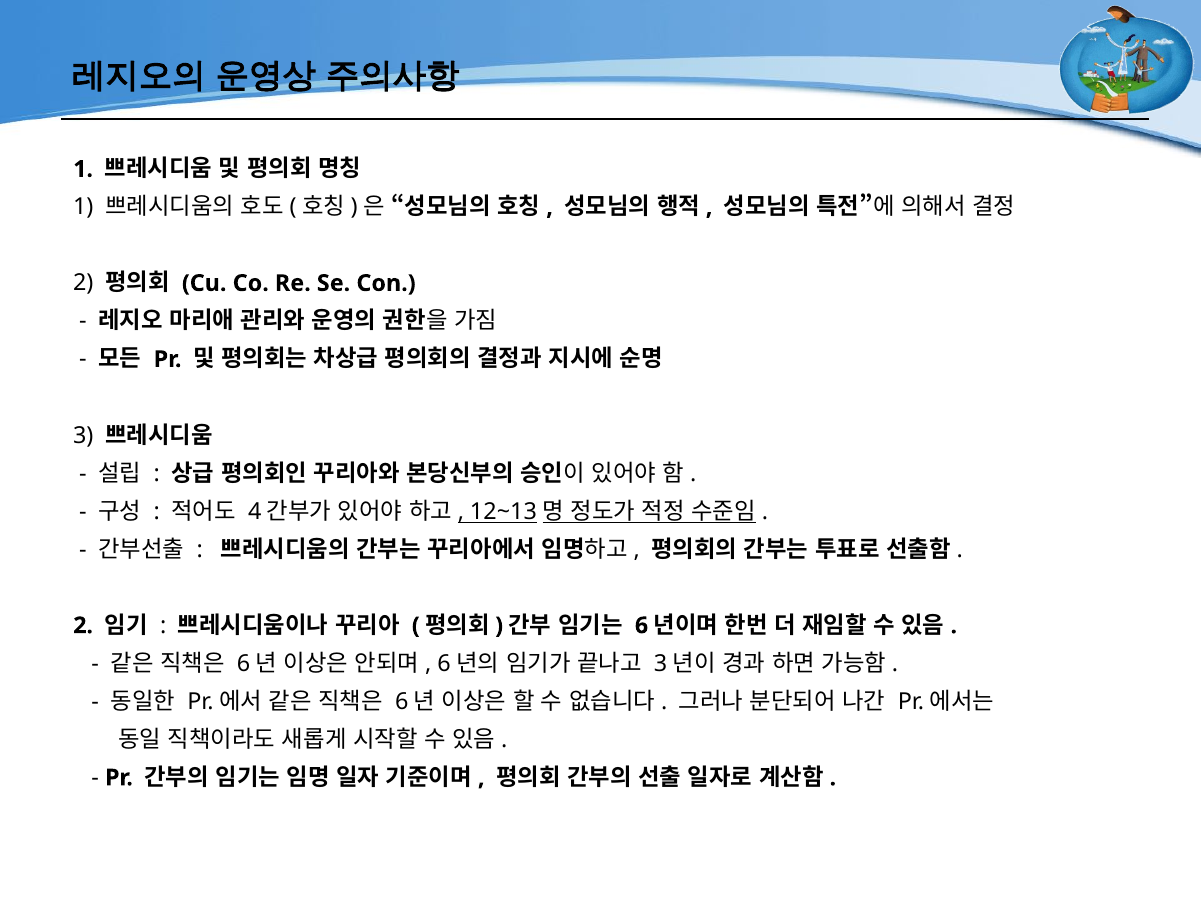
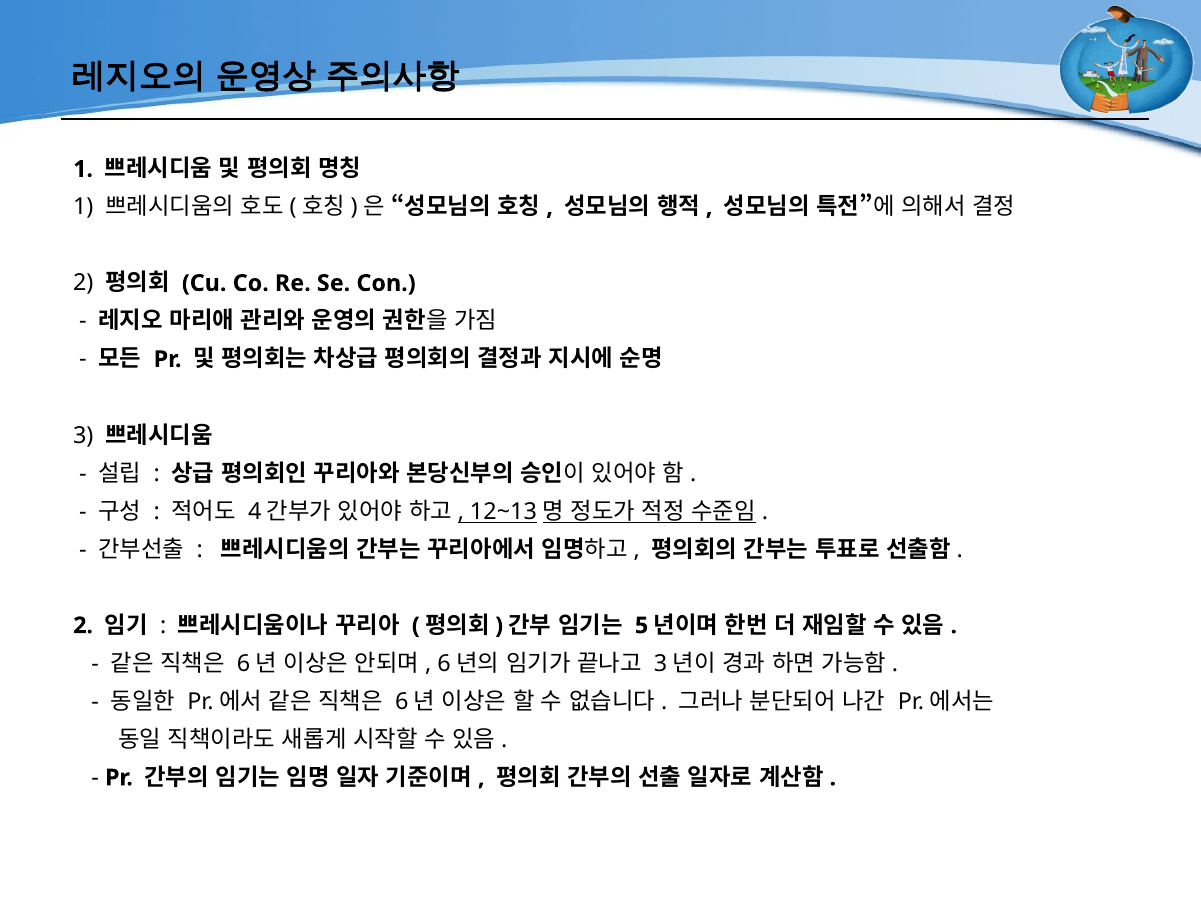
6: 6 -> 5
